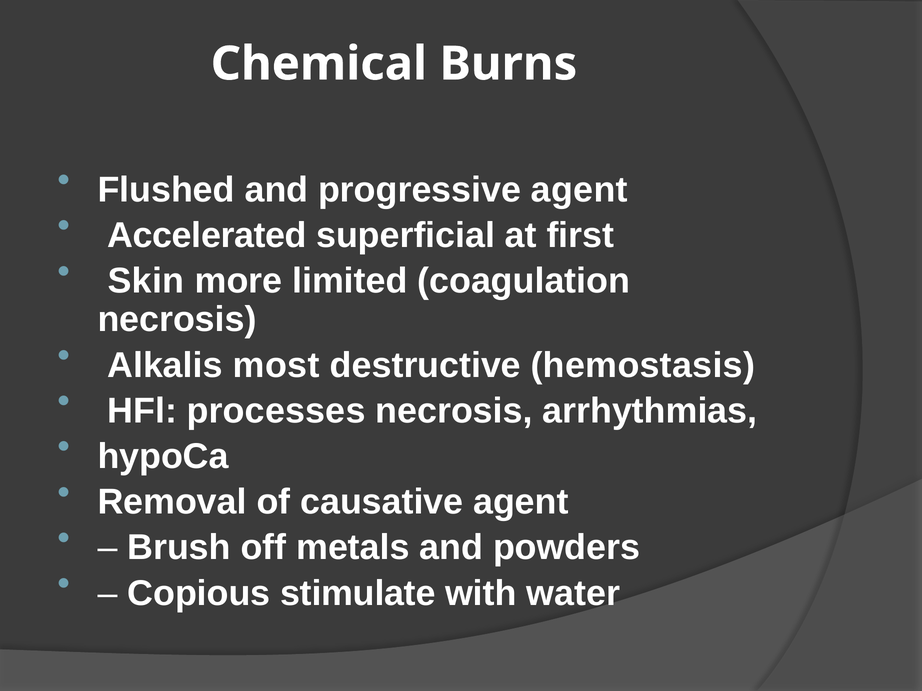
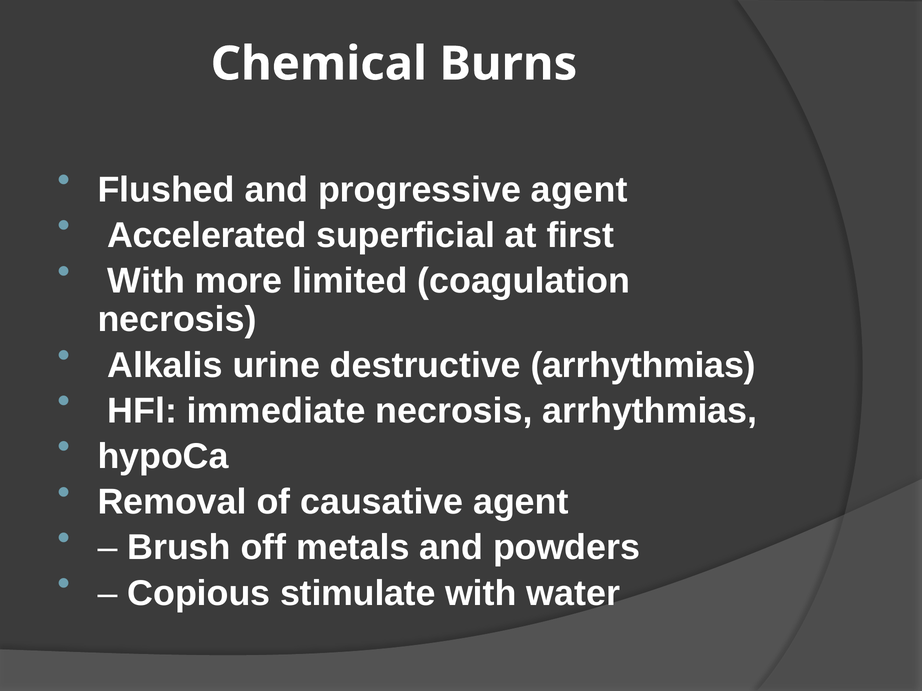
Skin at (146, 281): Skin -> With
most: most -> urine
destructive hemostasis: hemostasis -> arrhythmias
processes: processes -> immediate
